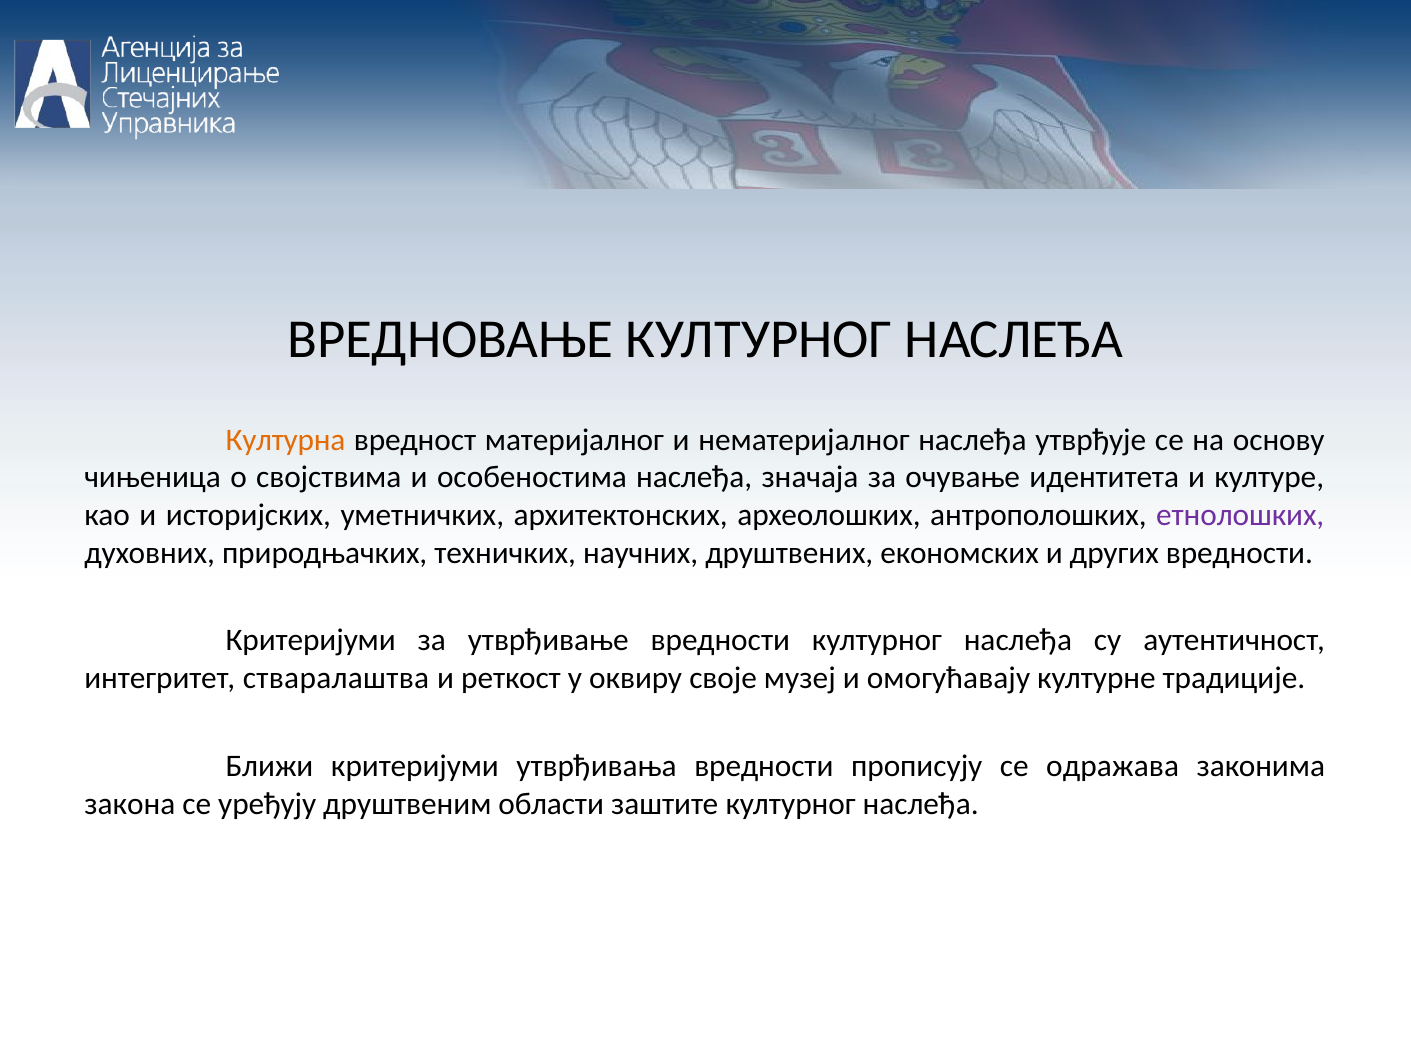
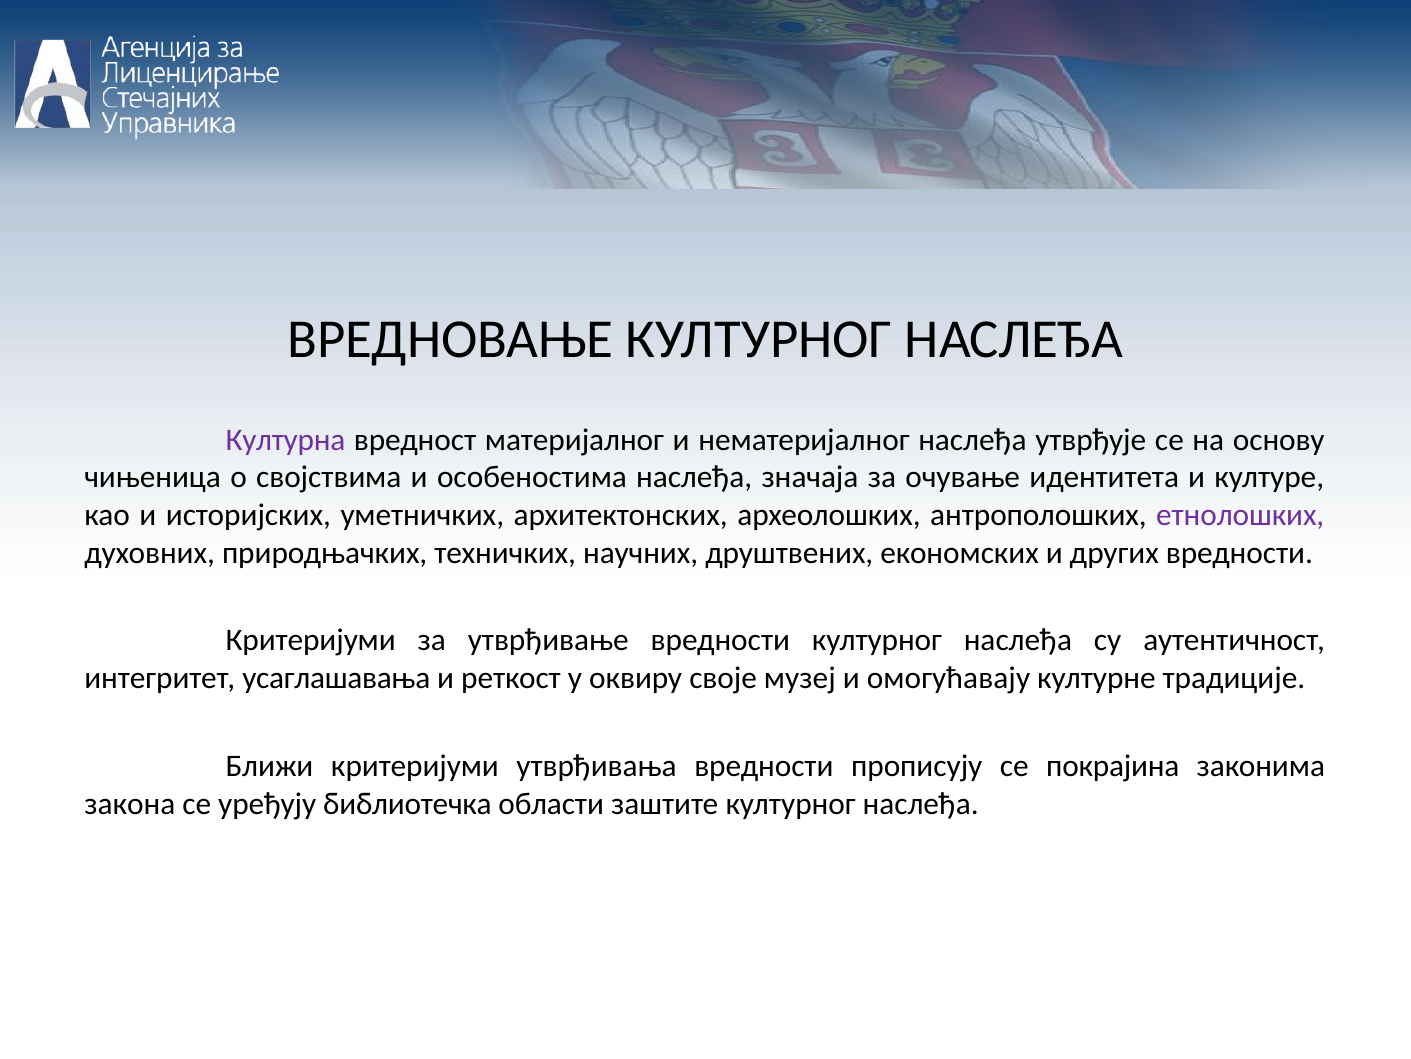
Културна colour: orange -> purple
стваралаштва: стваралаштва -> усаглашавања
одражава: одражава -> покрајина
друштвеним: друштвеним -> библиотечка
